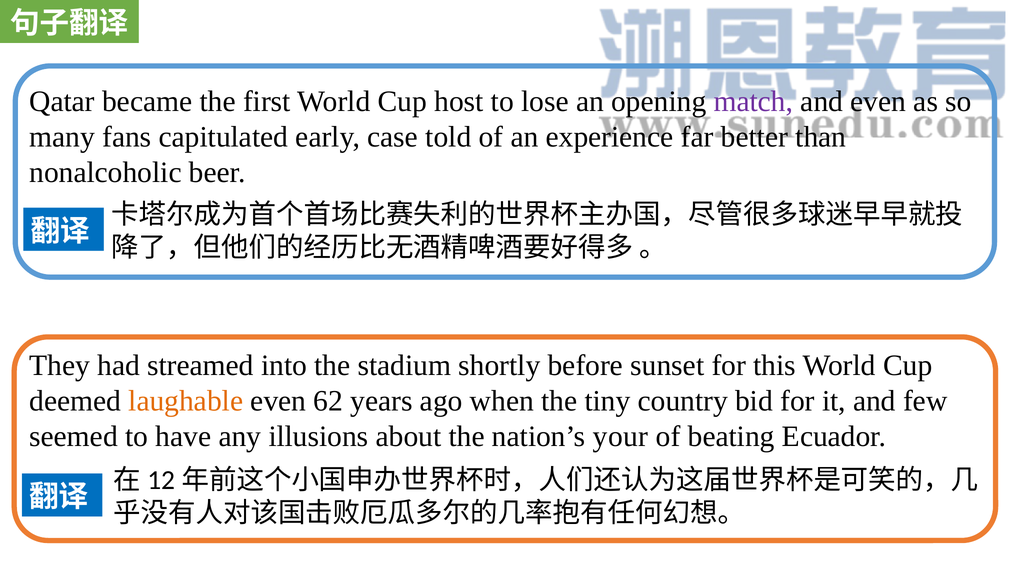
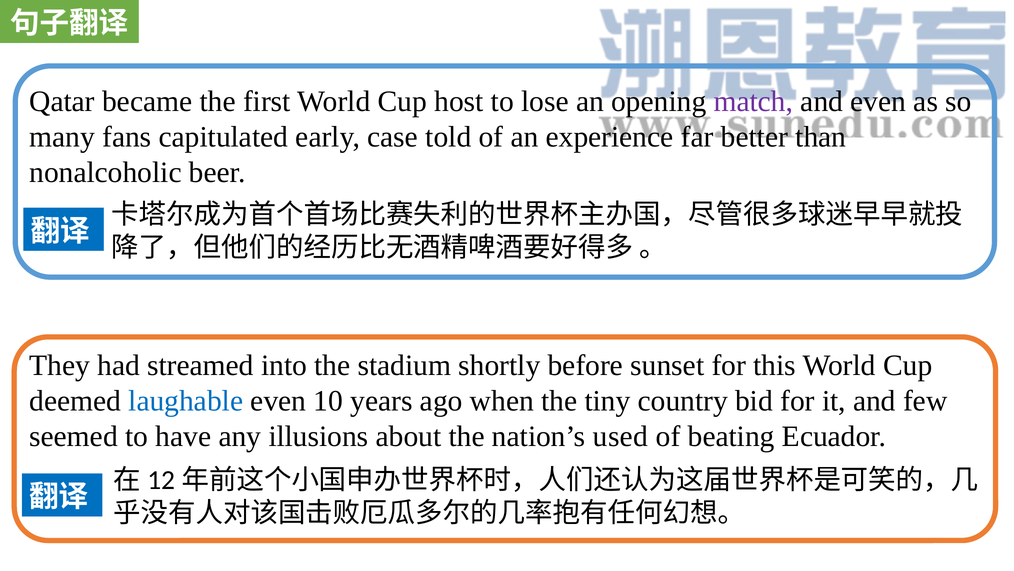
laughable colour: orange -> blue
62: 62 -> 10
your: your -> used
